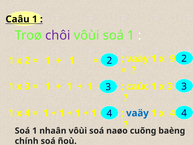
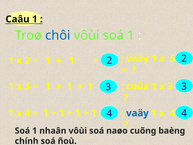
chôi colour: purple -> blue
9: 9 -> 5
caùc: caùc -> cuûa
